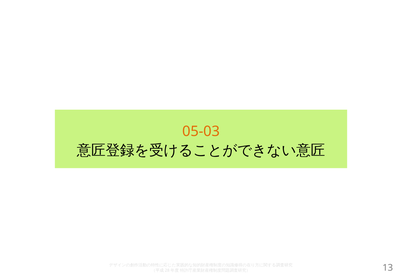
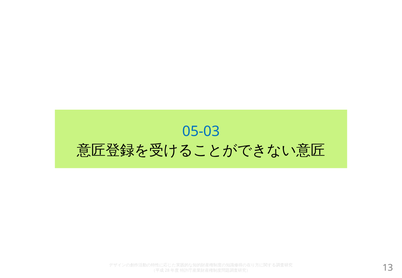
05-03 colour: orange -> blue
